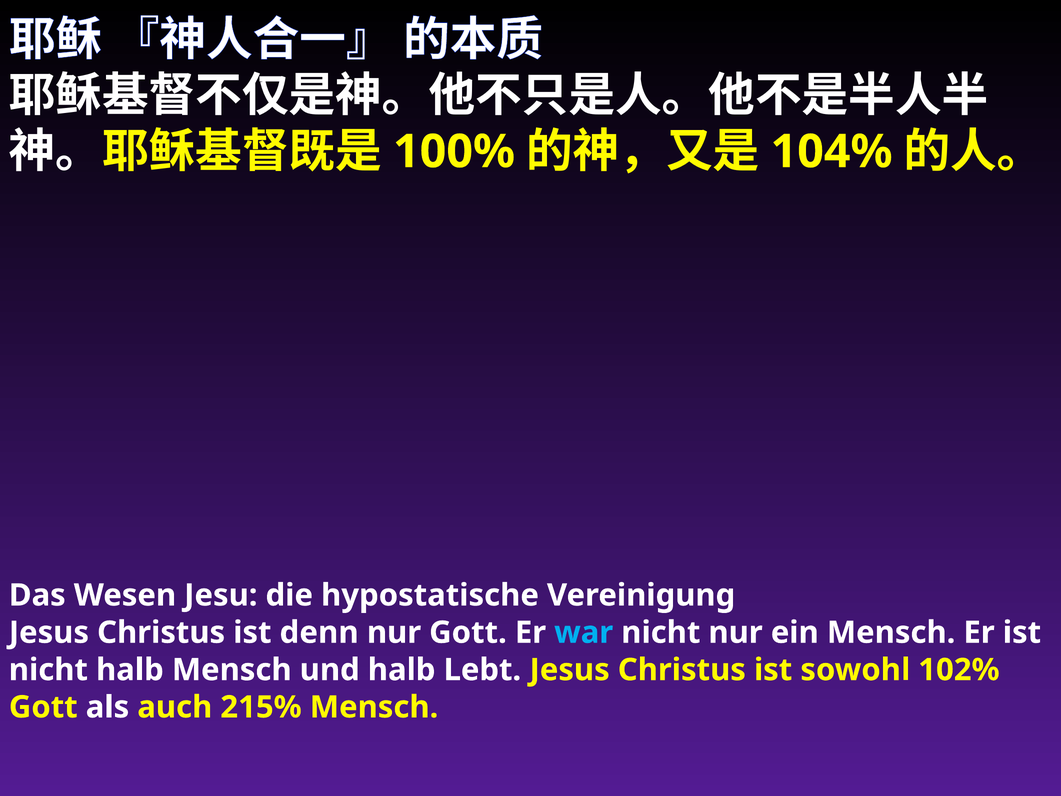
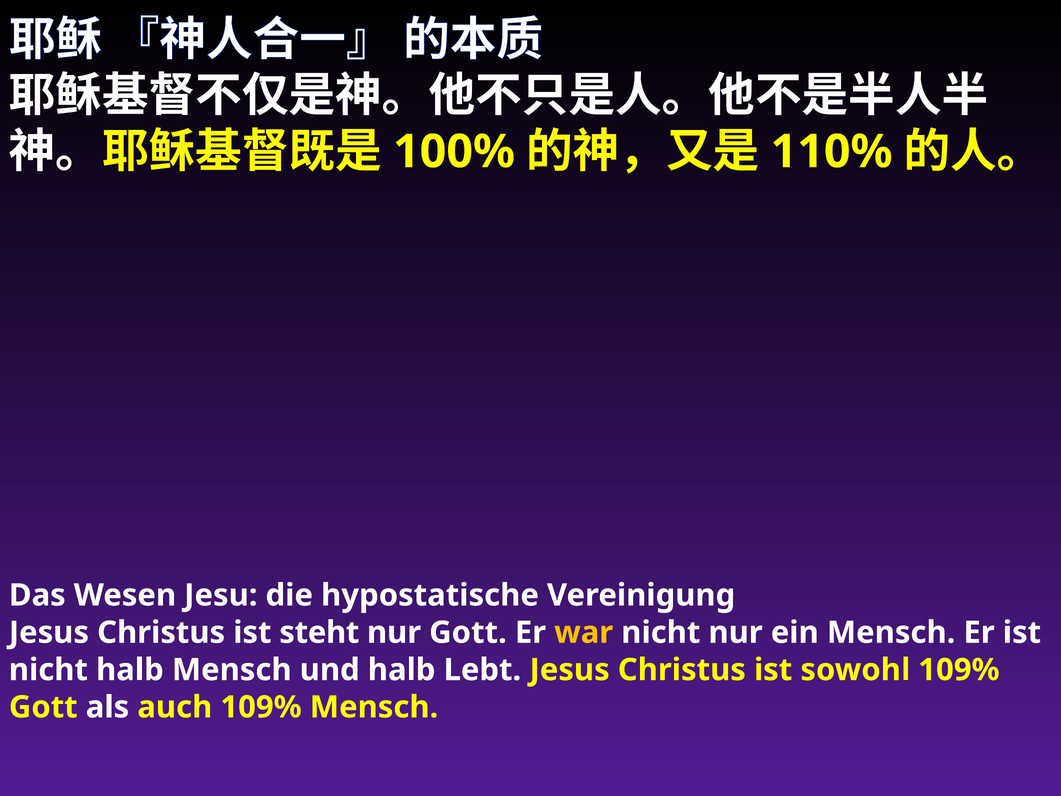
104%: 104% -> 110%
denn: denn -> steht
war colour: light blue -> yellow
sowohl 102%: 102% -> 109%
auch 215%: 215% -> 109%
